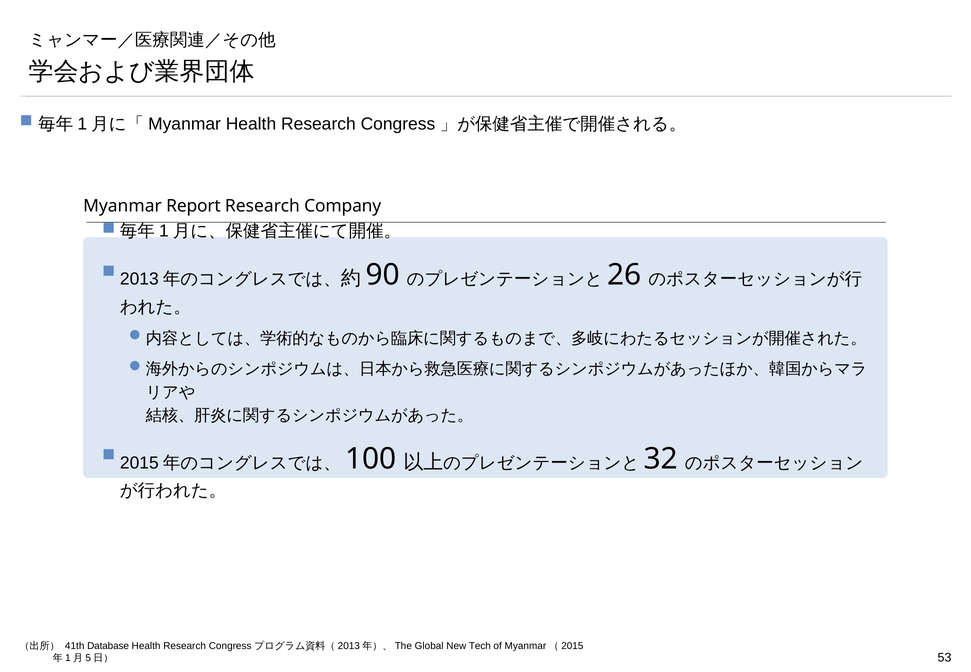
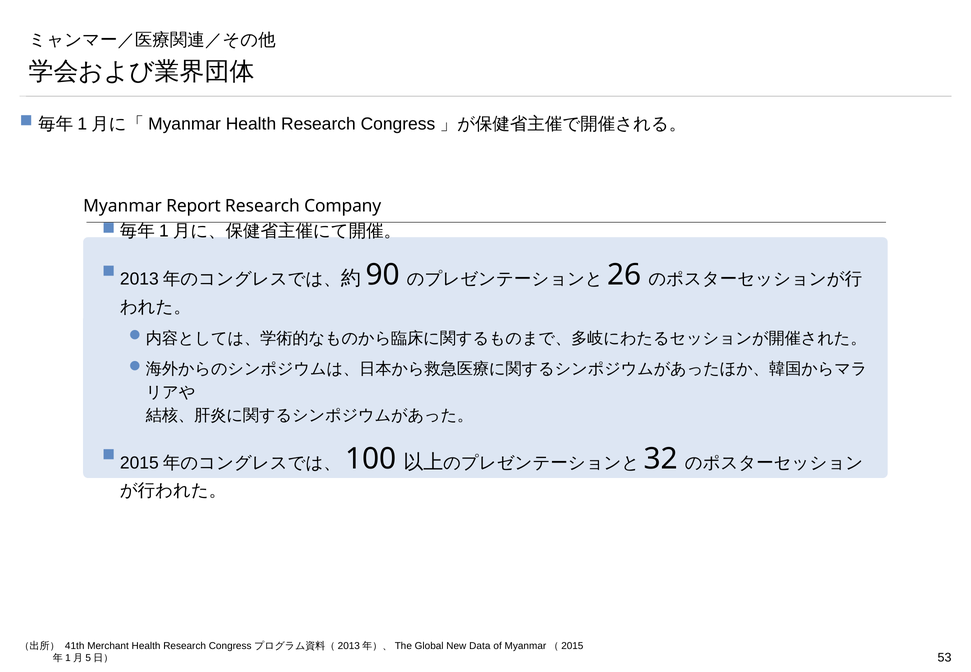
Database: Database -> Merchant
Tech: Tech -> Data
